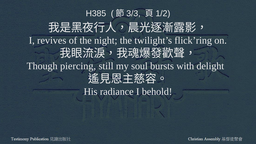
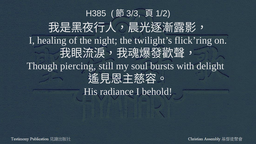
revives: revives -> healing
